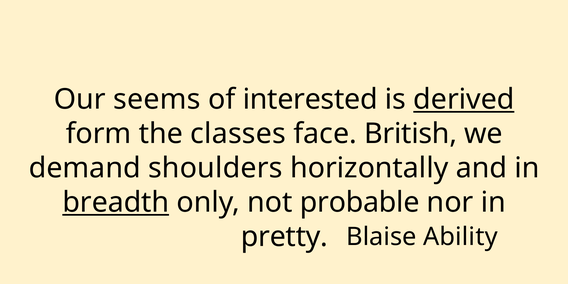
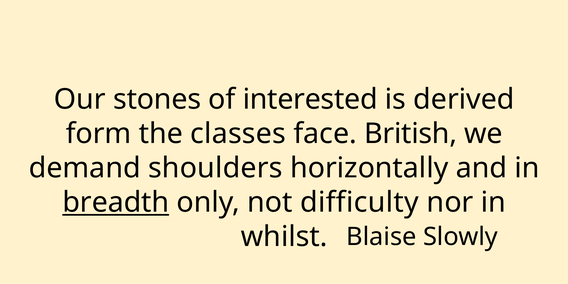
seems: seems -> stones
derived underline: present -> none
probable: probable -> difficulty
pretty: pretty -> whilst
Ability: Ability -> Slowly
